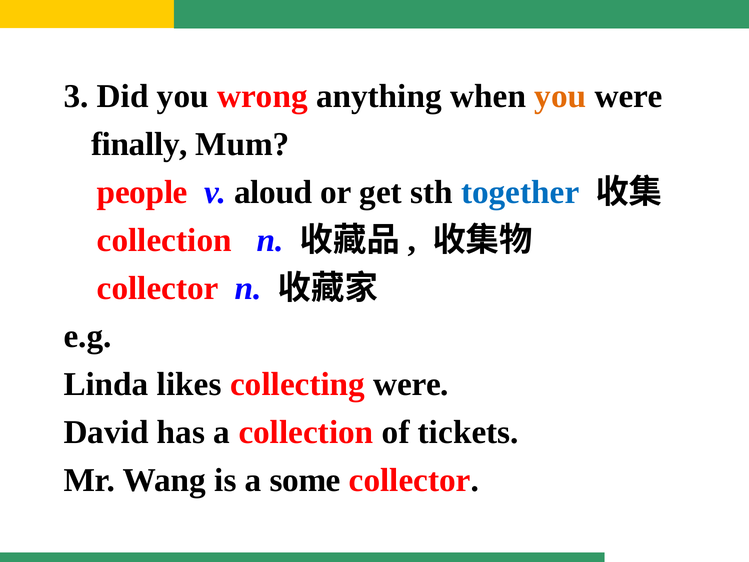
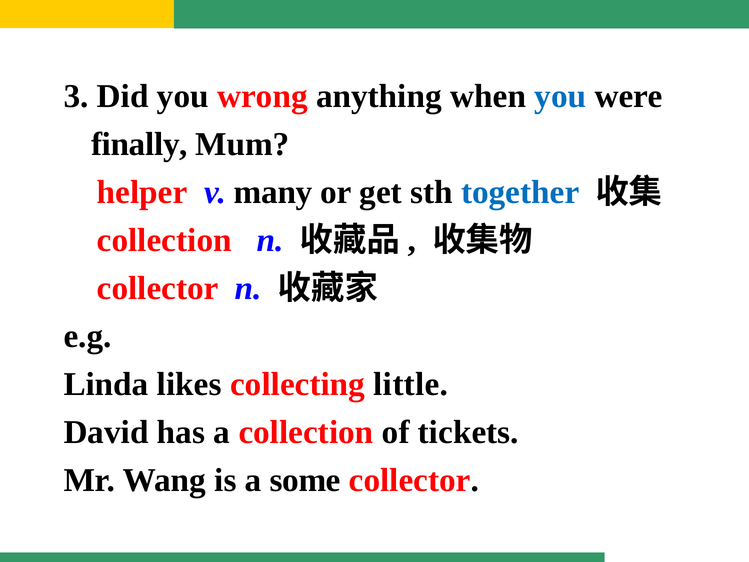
you at (560, 96) colour: orange -> blue
people: people -> helper
aloud: aloud -> many
collecting were: were -> little
